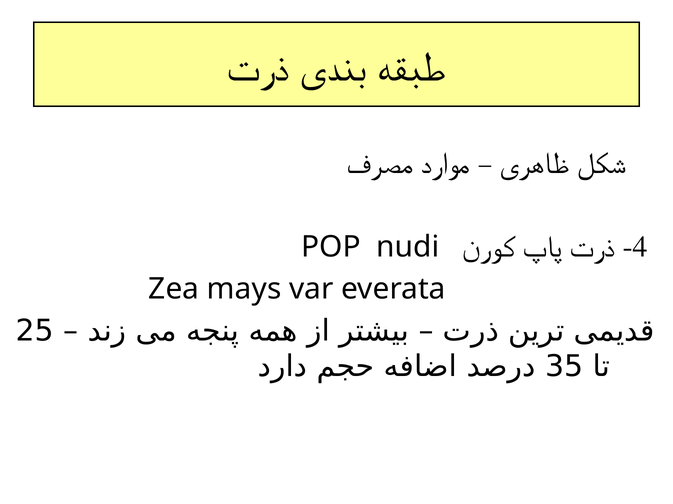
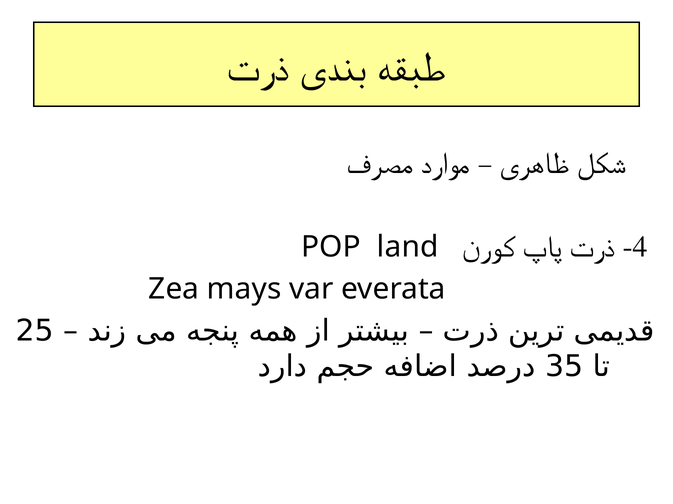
nudi: nudi -> land
